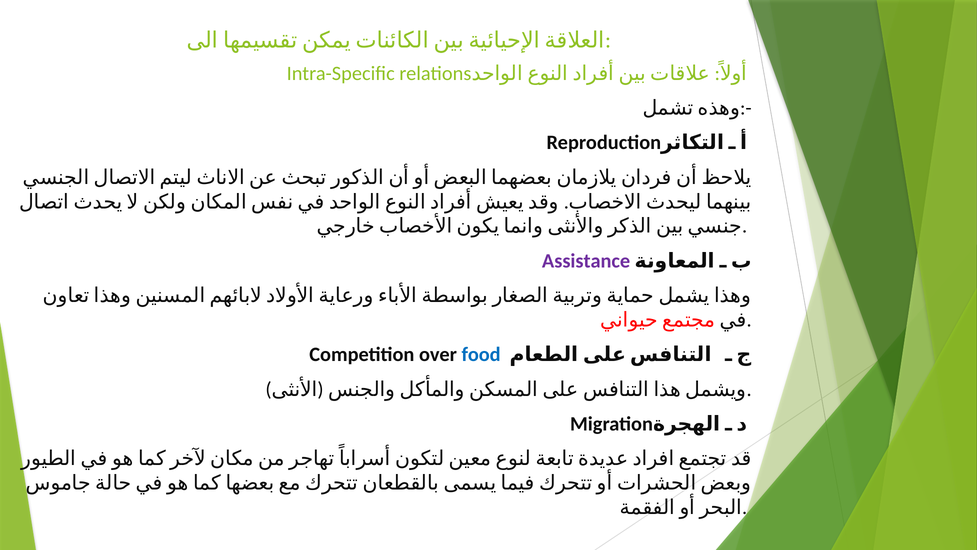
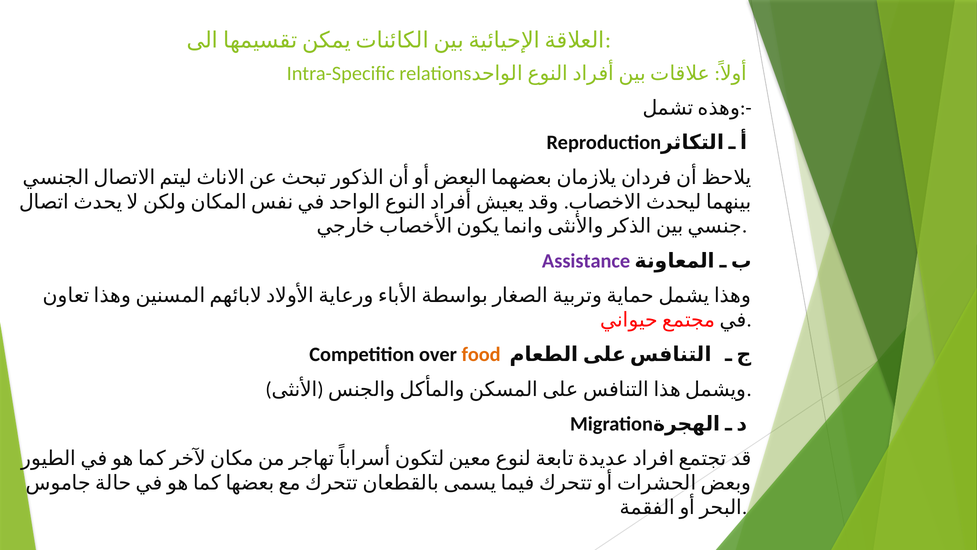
food colour: blue -> orange
